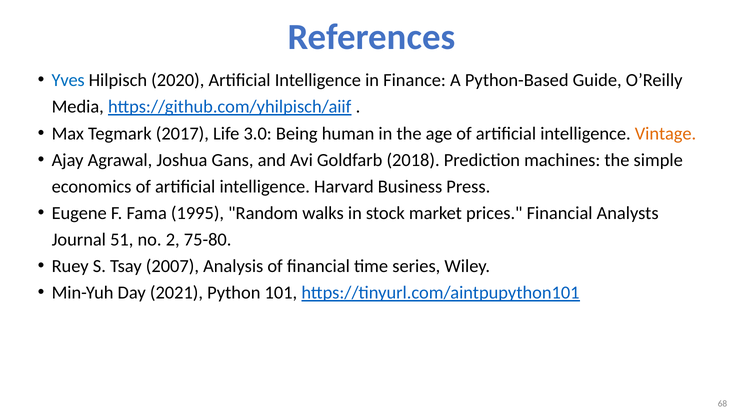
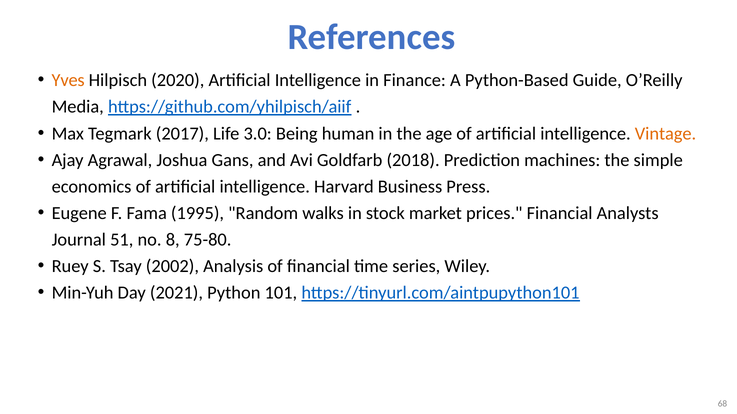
Yves colour: blue -> orange
2: 2 -> 8
2007: 2007 -> 2002
